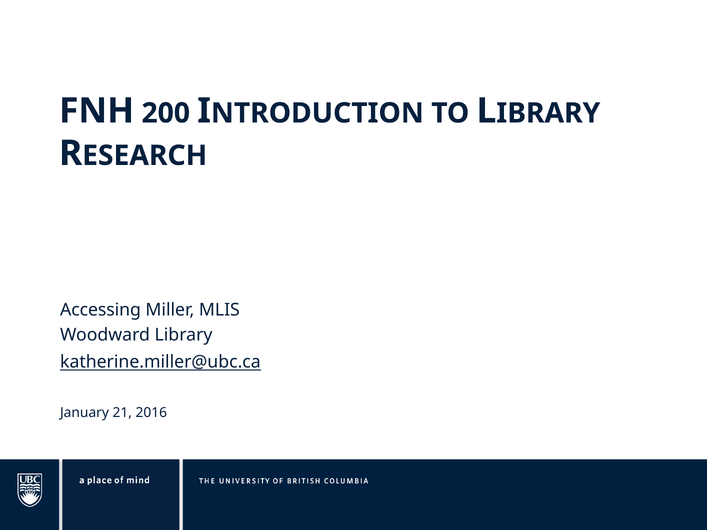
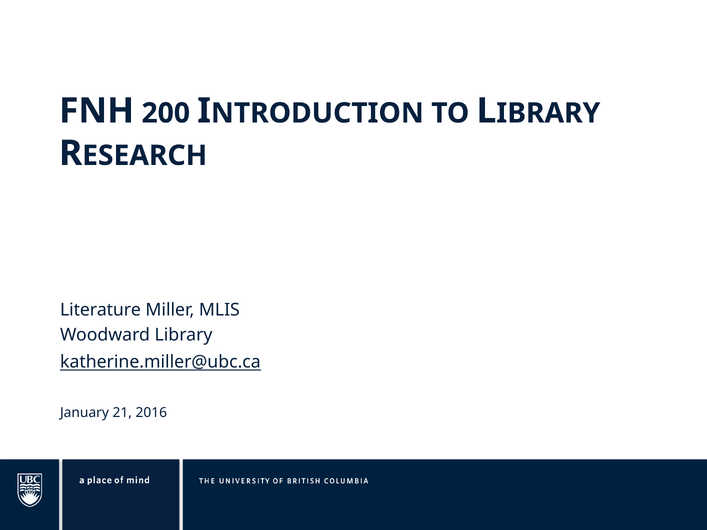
Accessing: Accessing -> Literature
